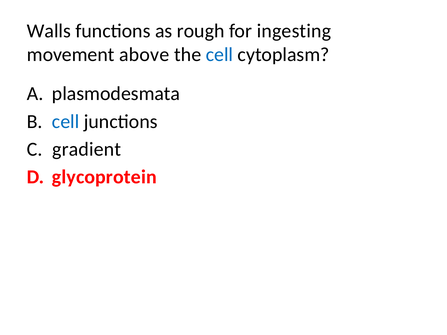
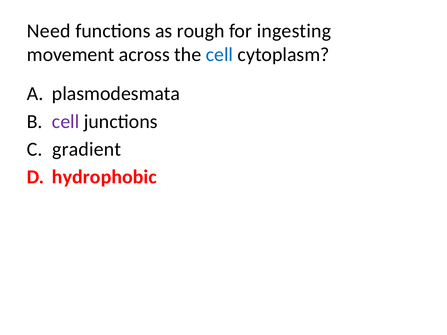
Walls: Walls -> Need
above: above -> across
cell at (66, 122) colour: blue -> purple
glycoprotein: glycoprotein -> hydrophobic
